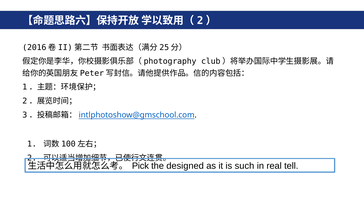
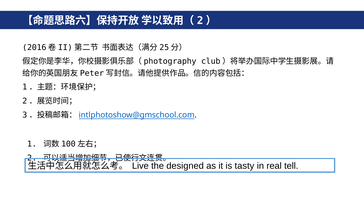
Pick: Pick -> Live
such: such -> tasty
